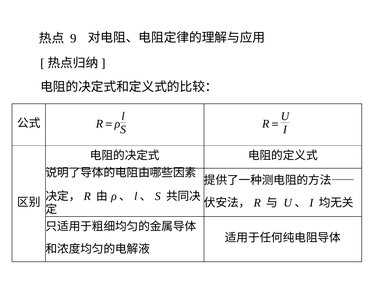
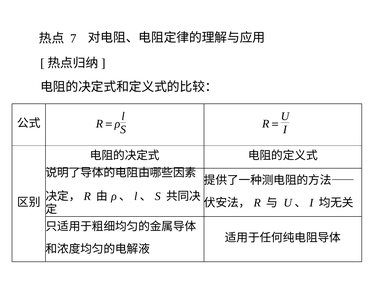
9: 9 -> 7
